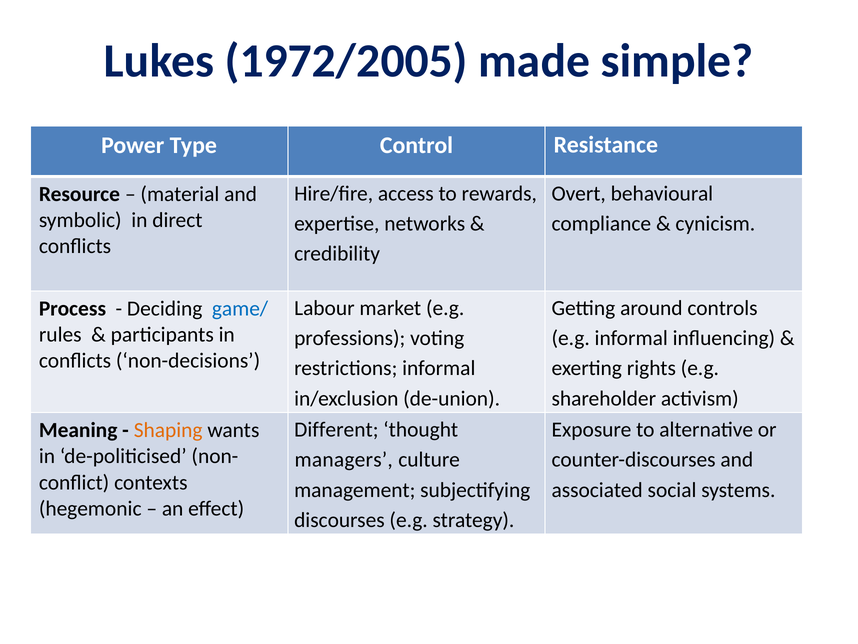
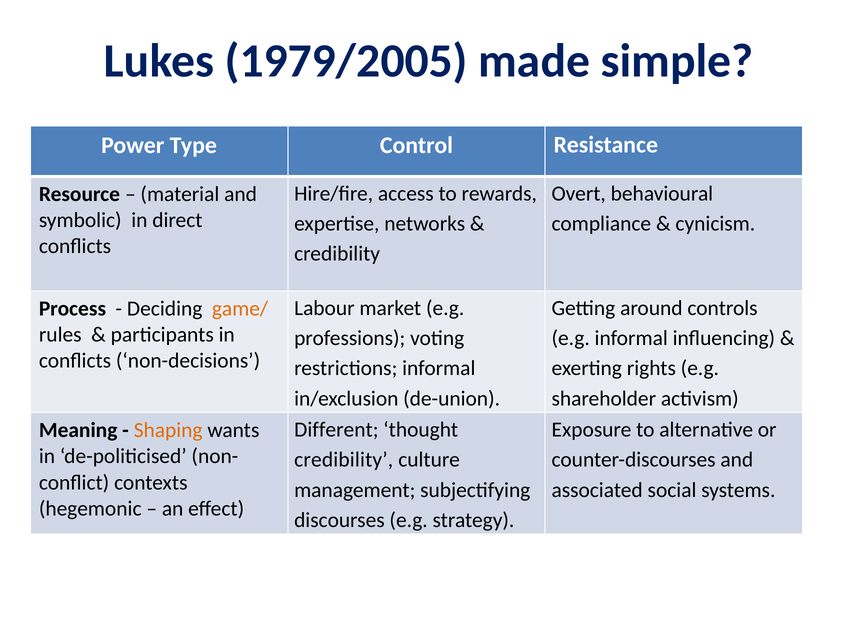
1972/2005: 1972/2005 -> 1979/2005
game/ colour: blue -> orange
managers at (344, 459): managers -> credibility
